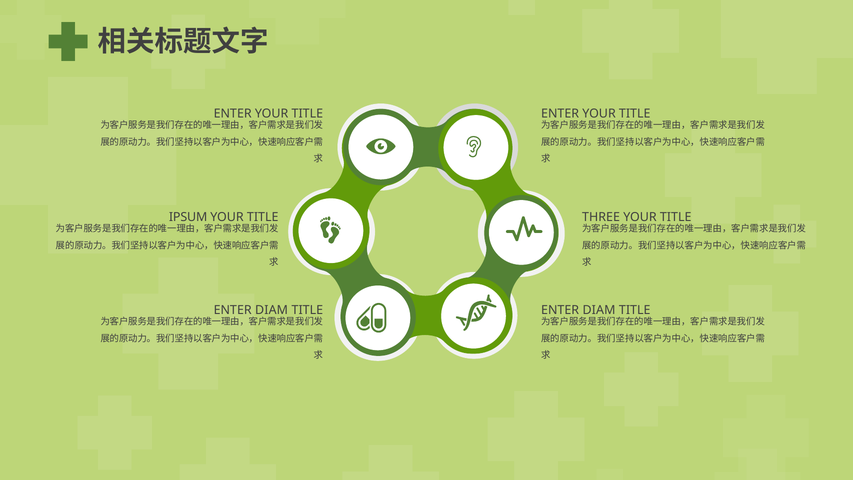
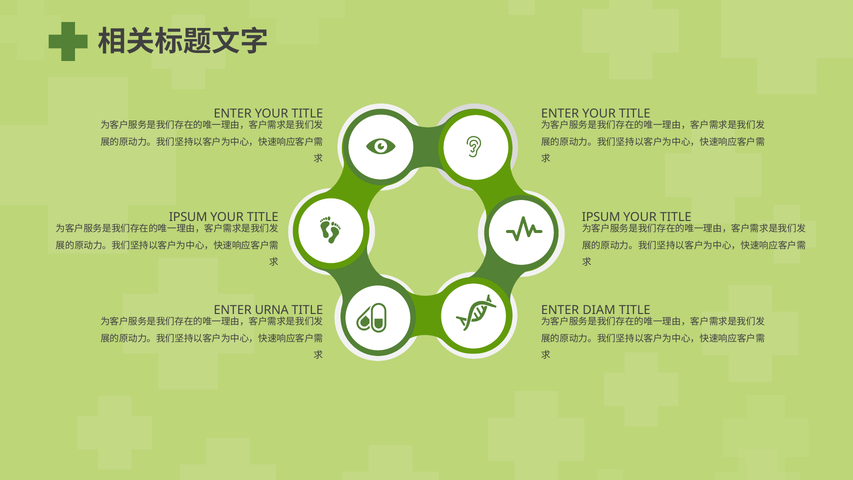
THREE at (601, 217): THREE -> IPSUM
DIAM at (272, 310): DIAM -> URNA
